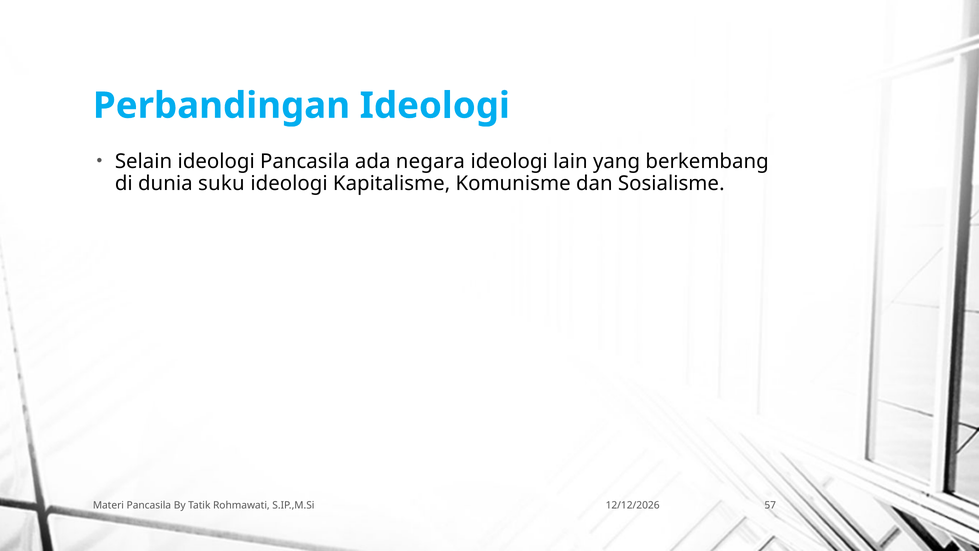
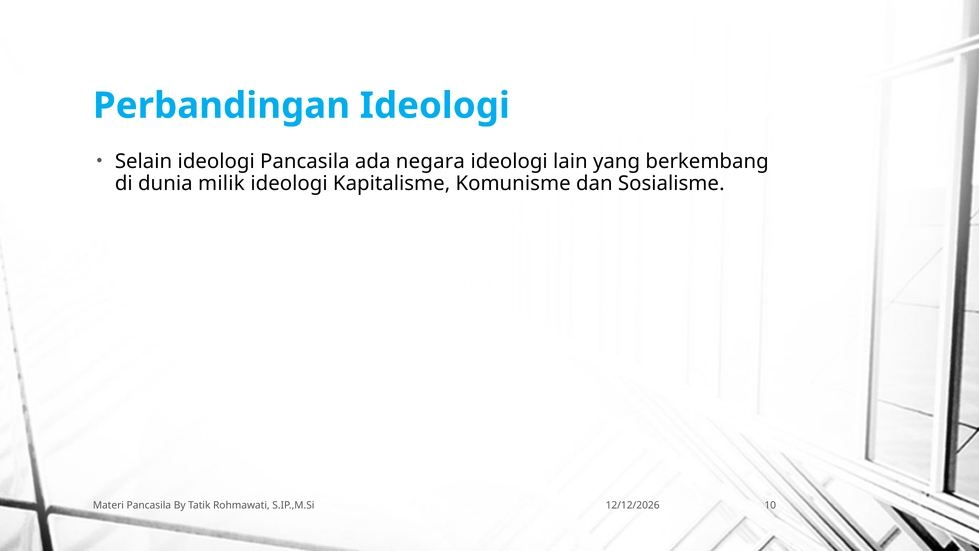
suku: suku -> milik
57: 57 -> 10
